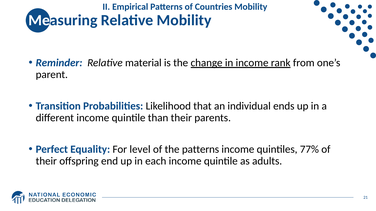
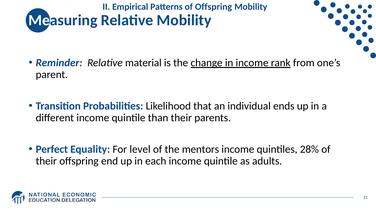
of Countries: Countries -> Offspring
the patterns: patterns -> mentors
77%: 77% -> 28%
